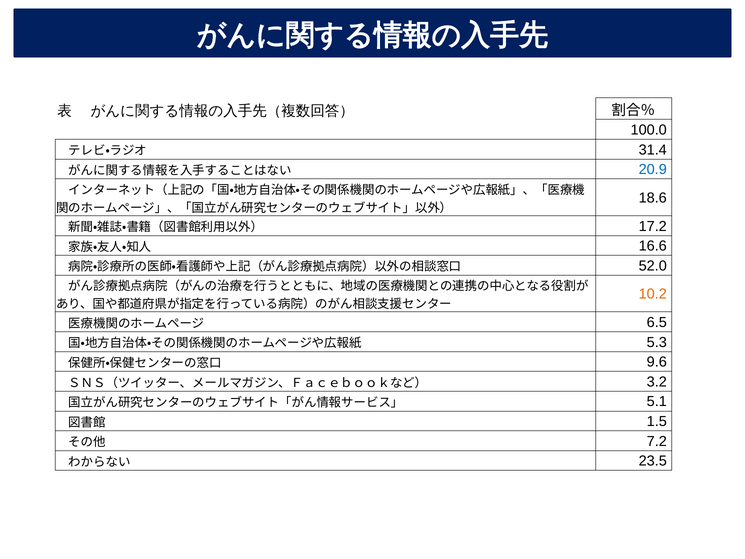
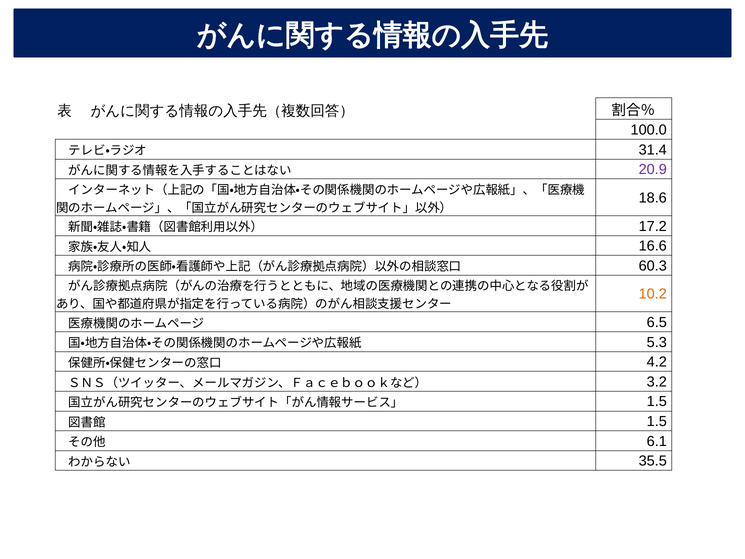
20.9 colour: blue -> purple
52.0: 52.0 -> 60.3
9.6: 9.6 -> 4.2
5.1 at (657, 402): 5.1 -> 1.5
7.2: 7.2 -> 6.1
23.5: 23.5 -> 35.5
